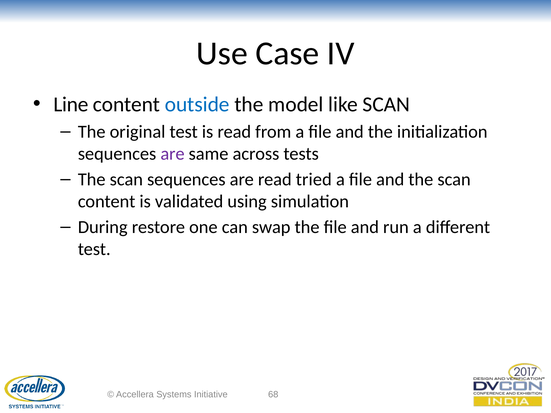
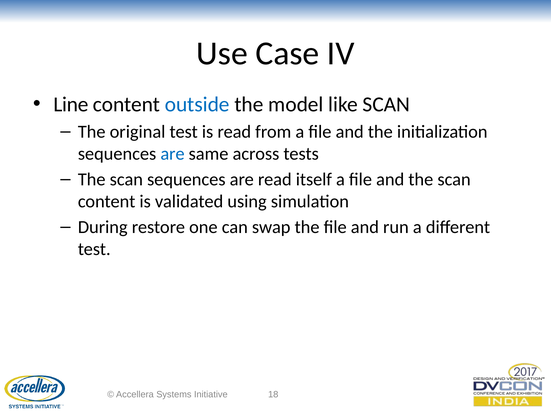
are at (173, 154) colour: purple -> blue
tried: tried -> itself
68: 68 -> 18
